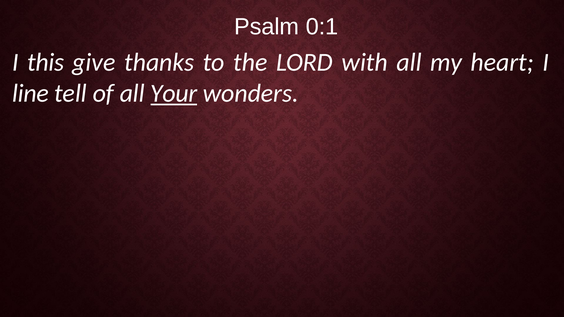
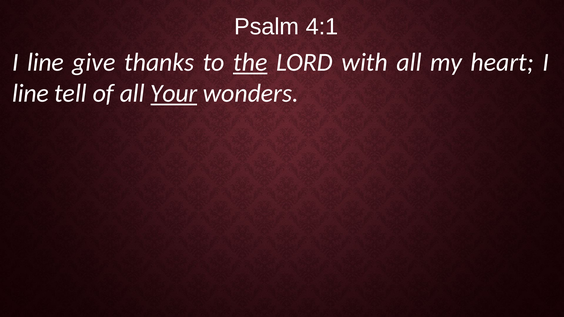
0:1: 0:1 -> 4:1
this at (46, 63): this -> line
the underline: none -> present
